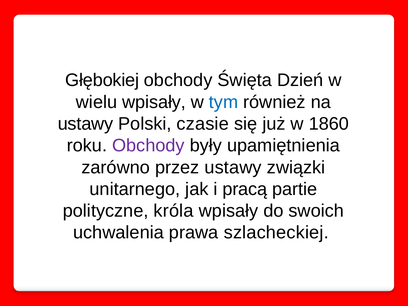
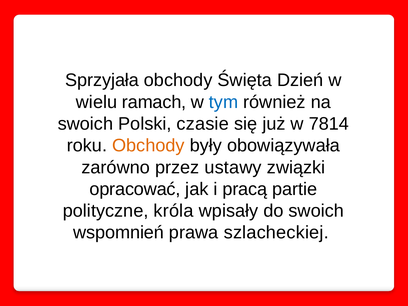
Głębokiej: Głębokiej -> Sprzyjała
wielu wpisały: wpisały -> ramach
ustawy at (86, 124): ustawy -> swoich
1860: 1860 -> 7814
Obchody at (148, 146) colour: purple -> orange
upamiętnienia: upamiętnienia -> obowiązywała
unitarnego: unitarnego -> opracować
uchwalenia: uchwalenia -> wspomnień
